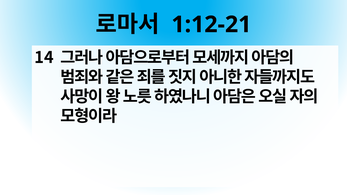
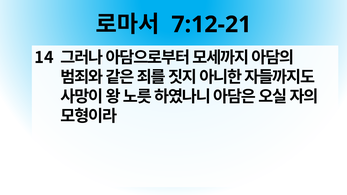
1:12-21: 1:12-21 -> 7:12-21
